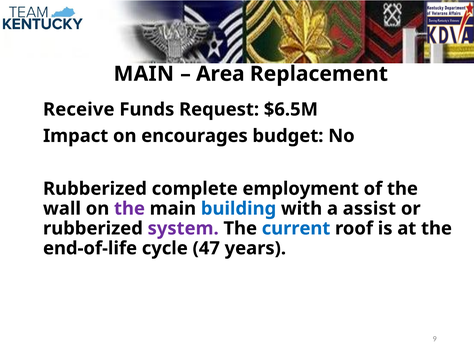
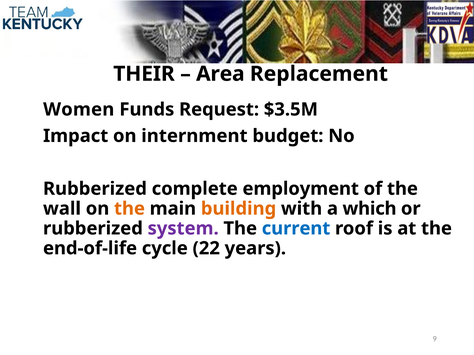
MAIN at (144, 74): MAIN -> THEIR
Receive: Receive -> Women
$6.5M: $6.5M -> $3.5M
encourages: encourages -> internment
the at (129, 209) colour: purple -> orange
building colour: blue -> orange
assist: assist -> which
47: 47 -> 22
